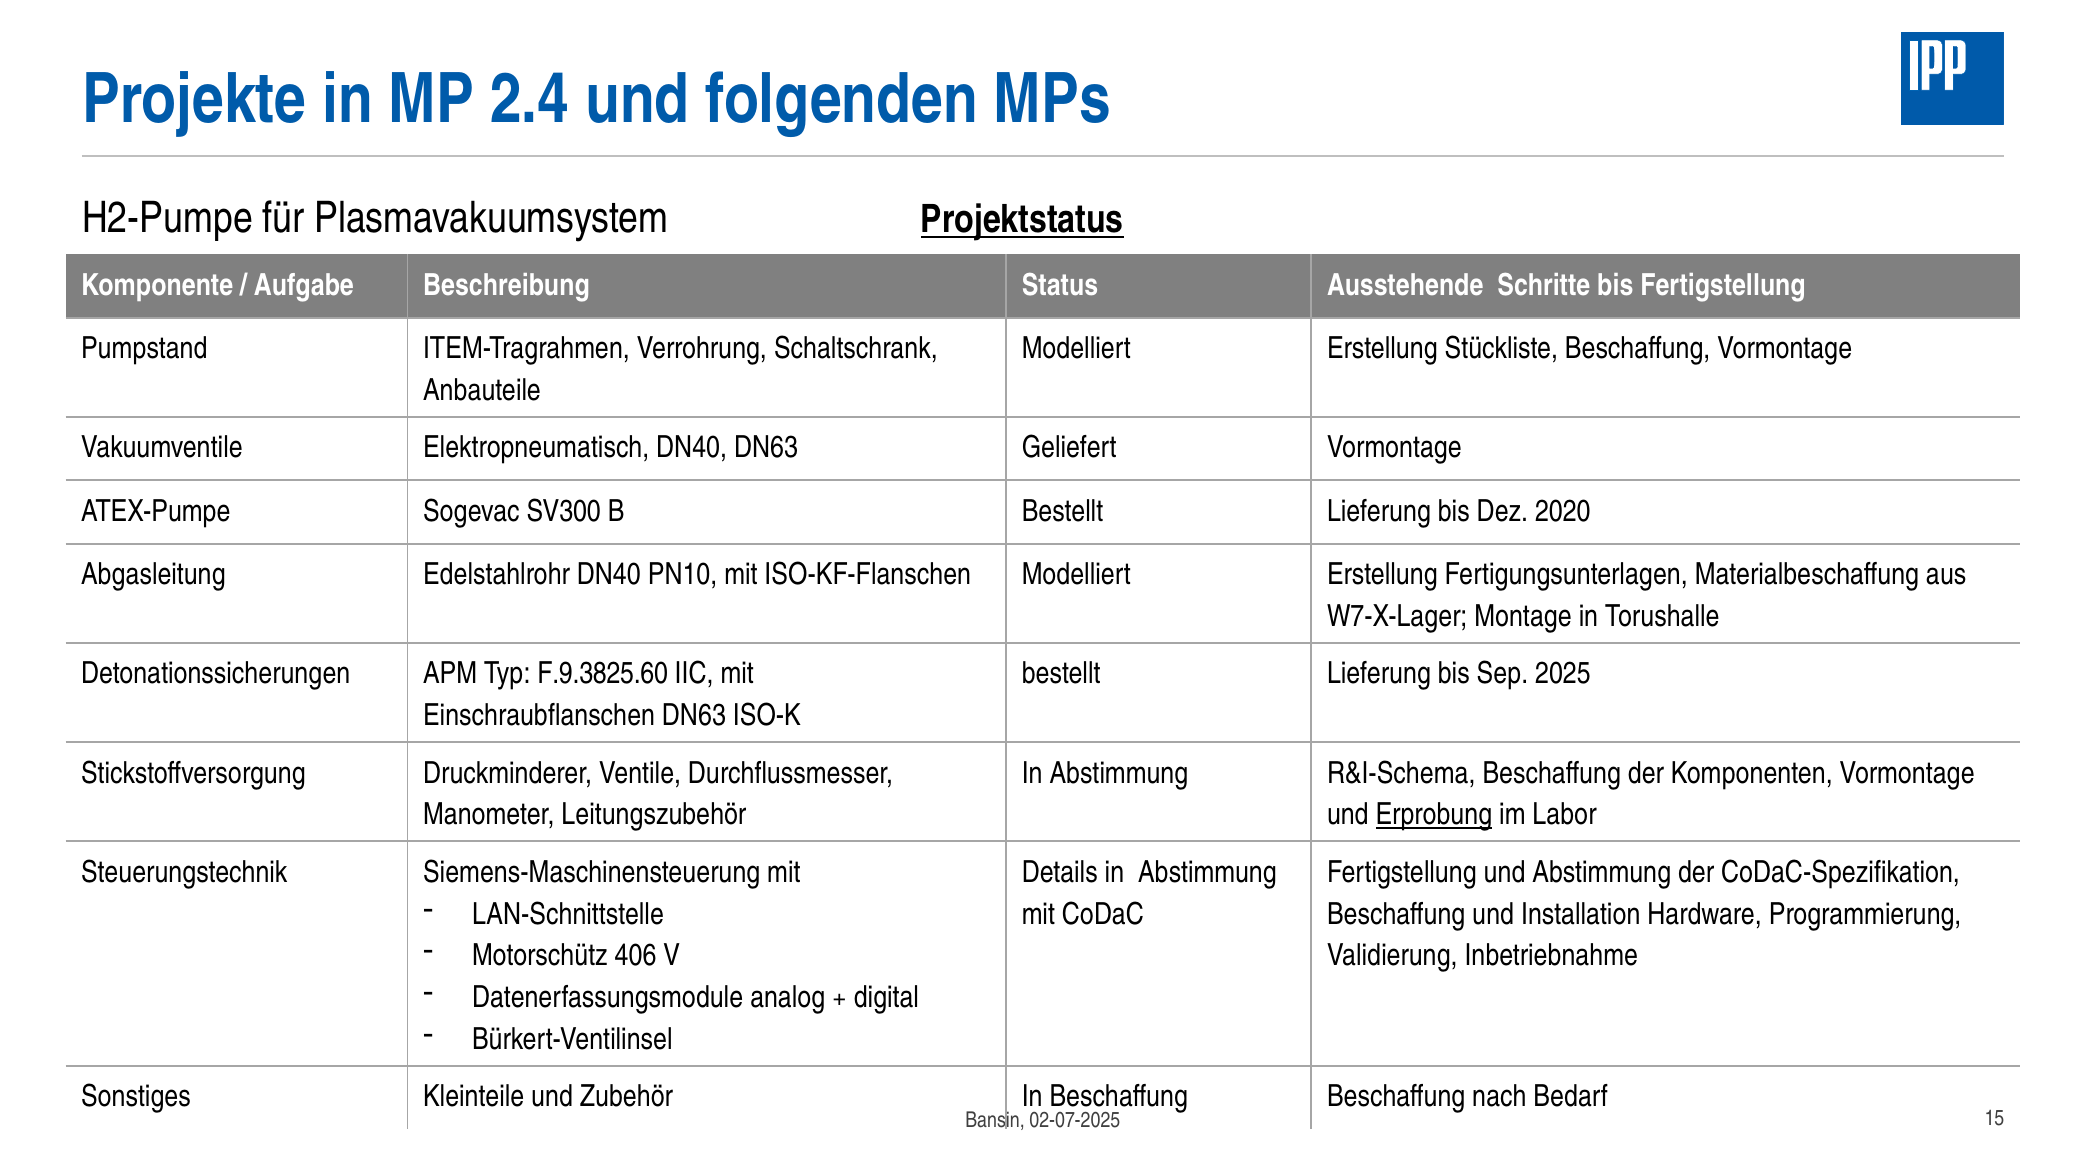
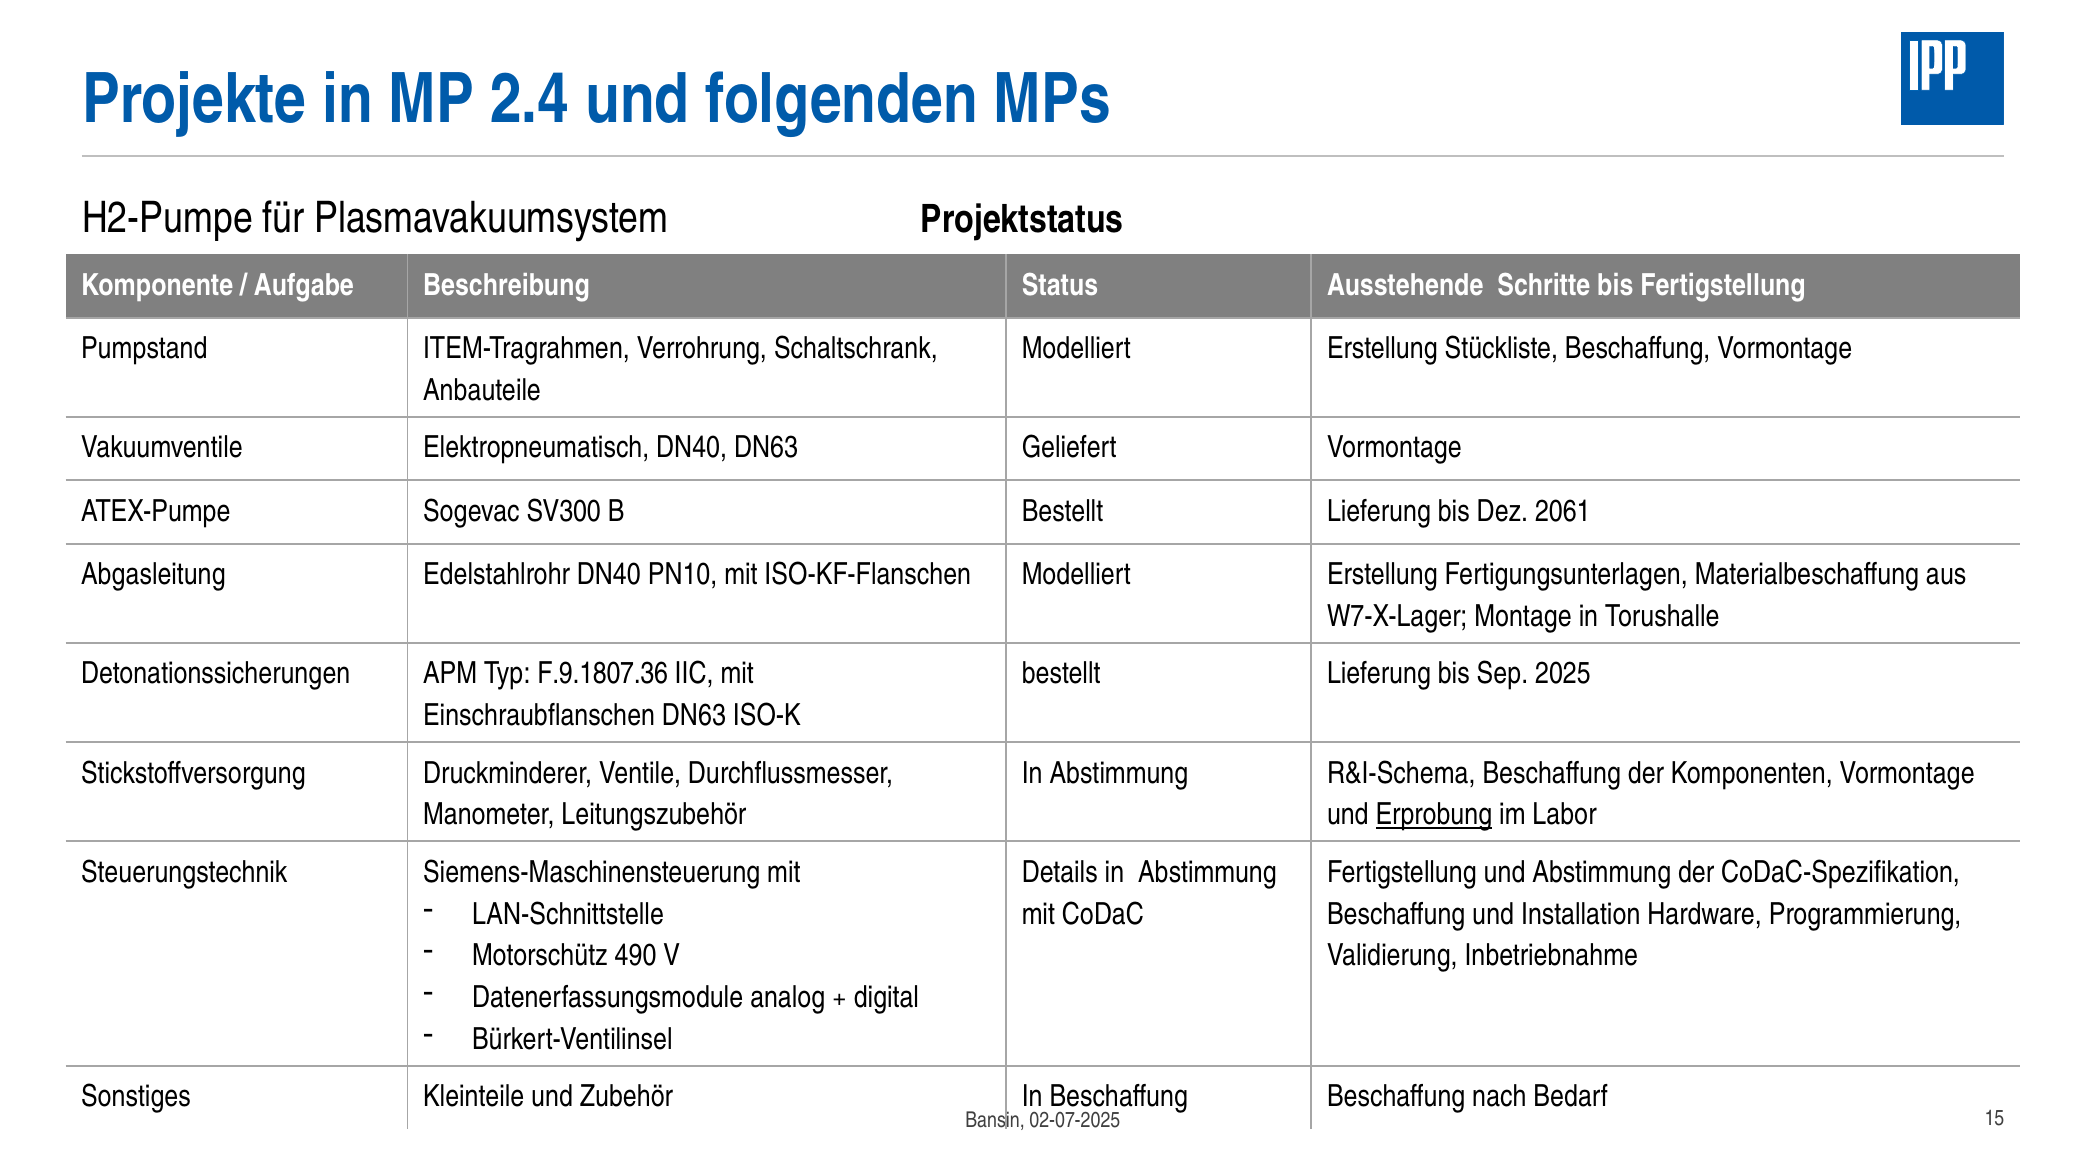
Projektstatus underline: present -> none
2020: 2020 -> 2061
F.9.3825.60: F.9.3825.60 -> F.9.1807.36
406: 406 -> 490
